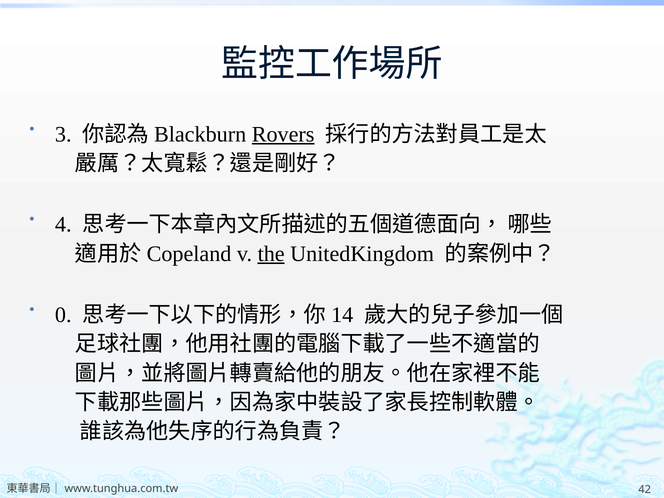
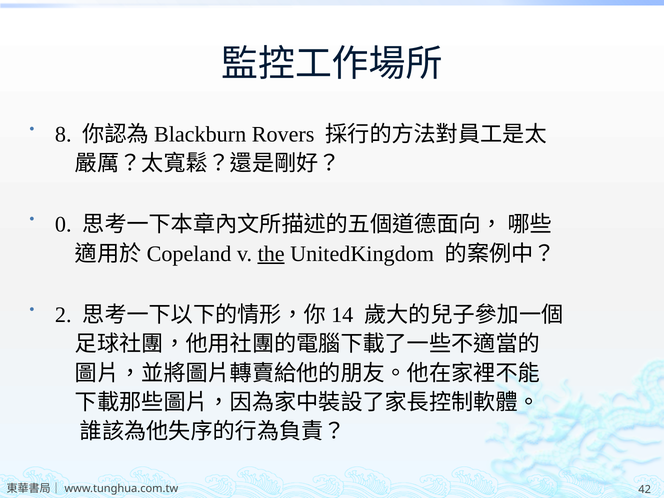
3: 3 -> 8
Rovers underline: present -> none
4: 4 -> 0
0: 0 -> 2
